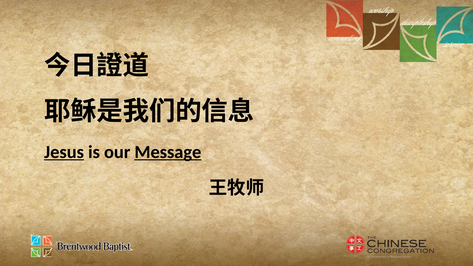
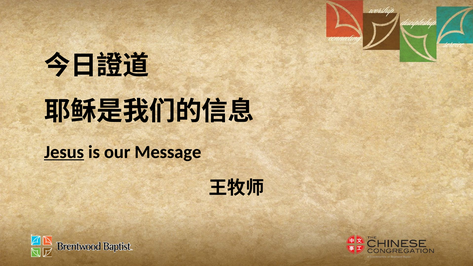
Message underline: present -> none
